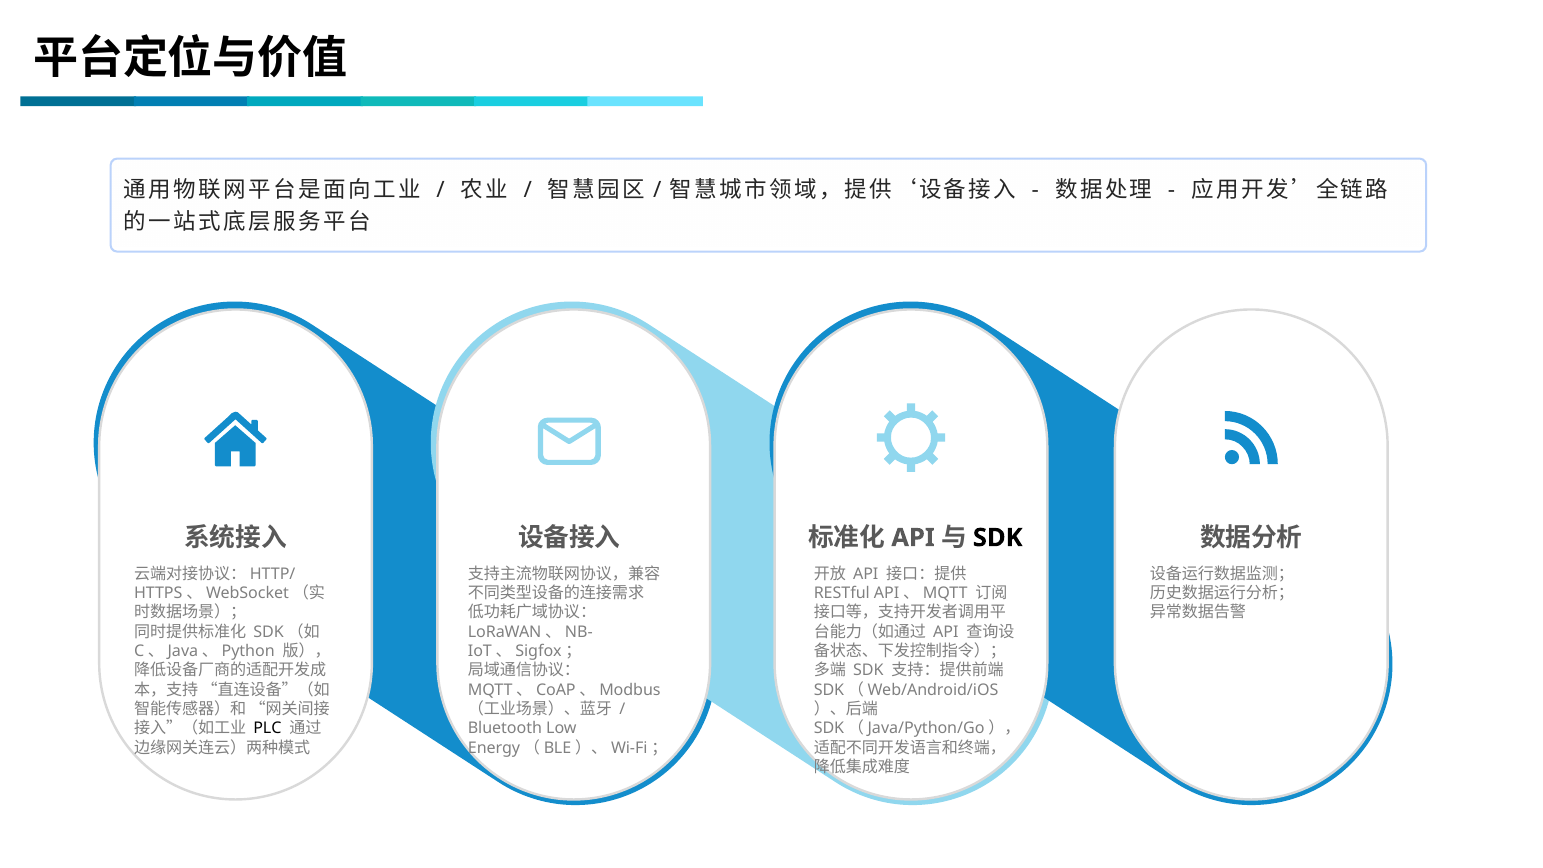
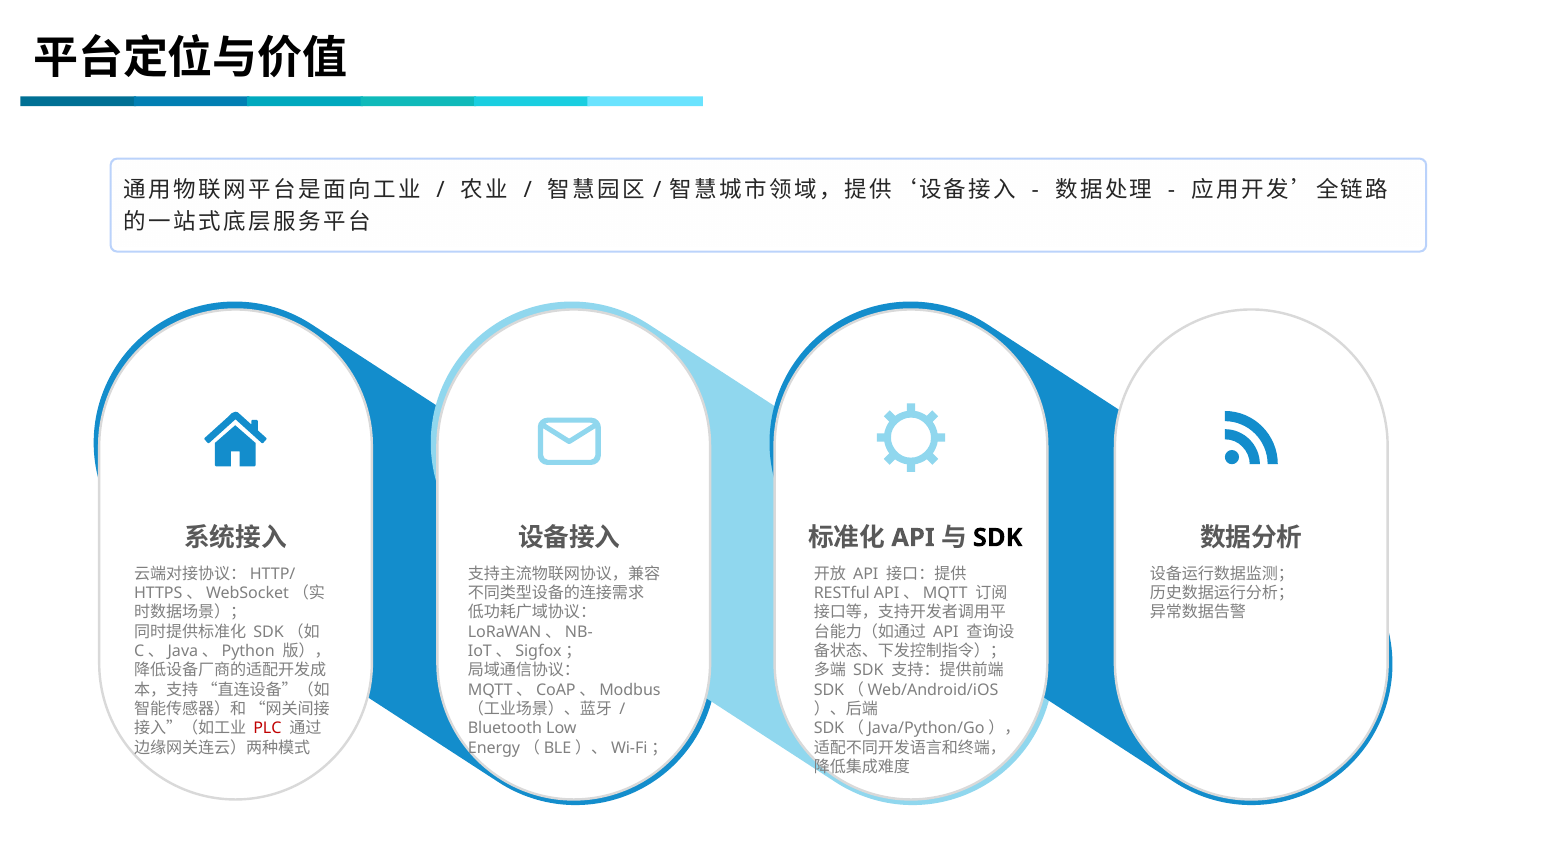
PLC colour: black -> red
